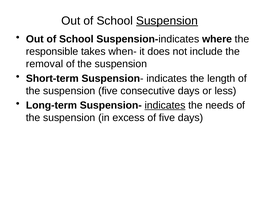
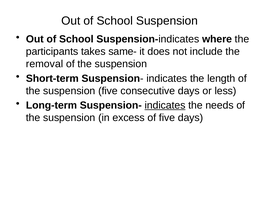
Suspension at (167, 21) underline: present -> none
responsible: responsible -> participants
when-: when- -> same-
